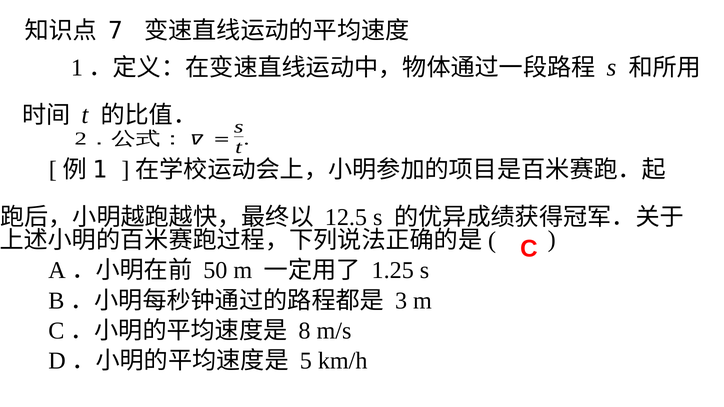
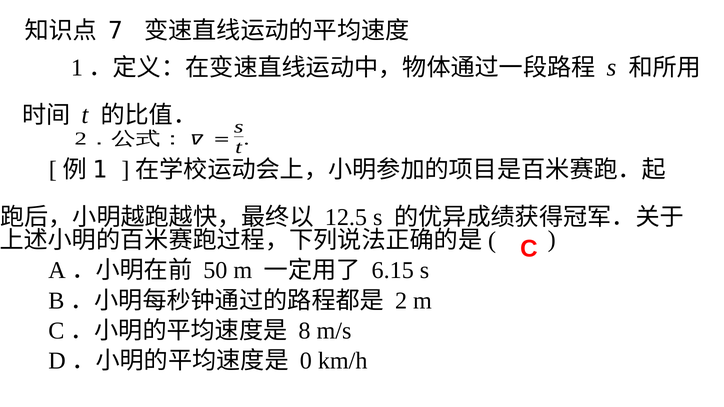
1.25: 1.25 -> 6.15
3: 3 -> 2
5: 5 -> 0
